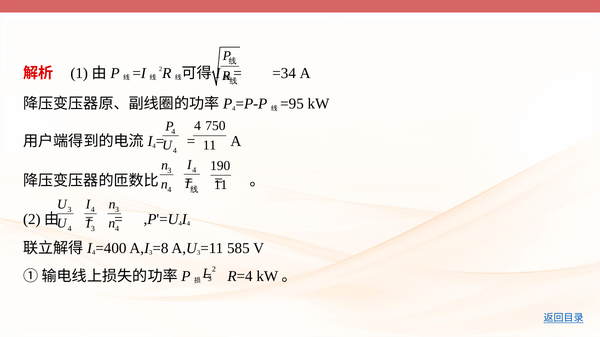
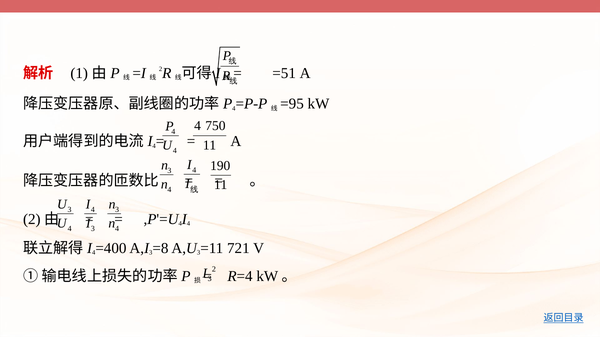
=34: =34 -> =51
585: 585 -> 721
